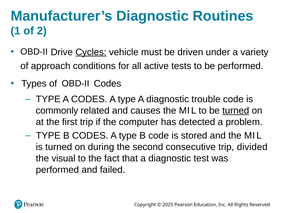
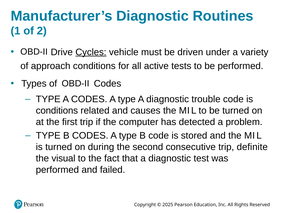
commonly at (57, 111): commonly -> conditions
turned at (236, 111) underline: present -> none
divided: divided -> definite
